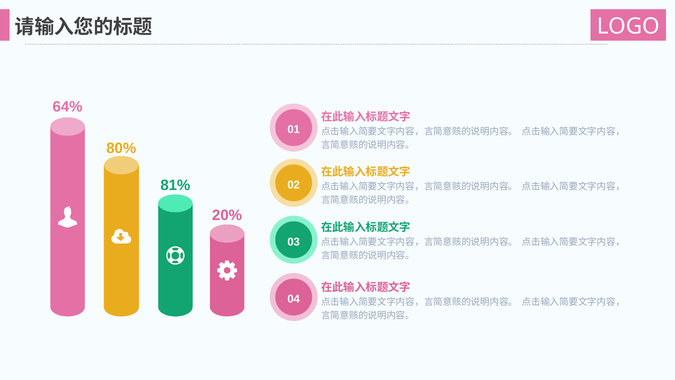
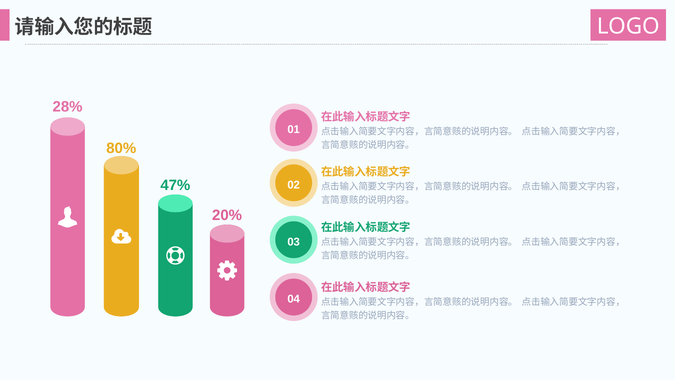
64%: 64% -> 28%
81%: 81% -> 47%
